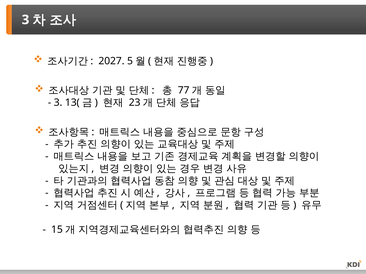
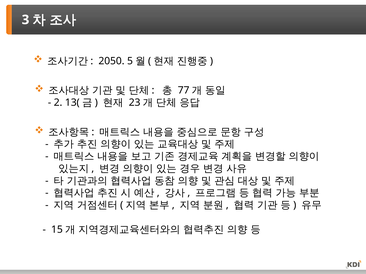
2027: 2027 -> 2050
3 at (58, 103): 3 -> 2
